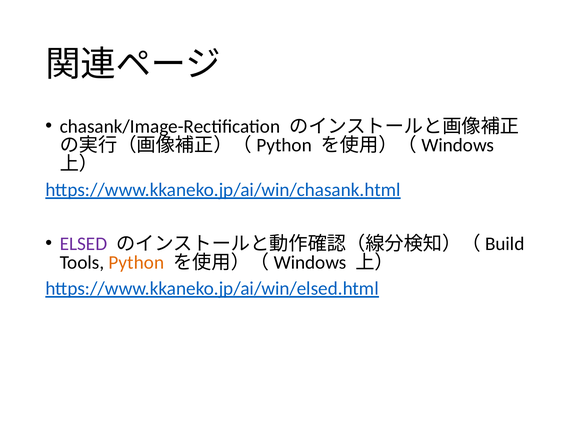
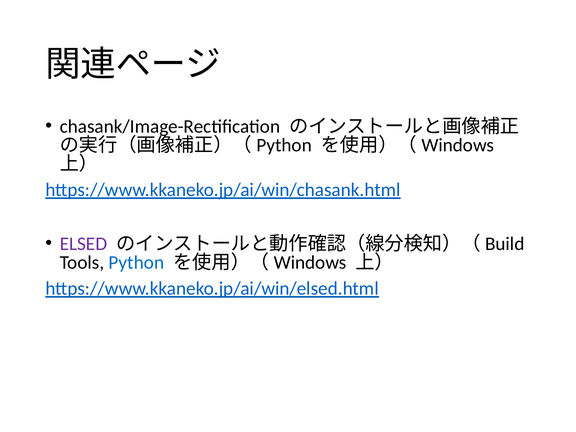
Python colour: orange -> blue
